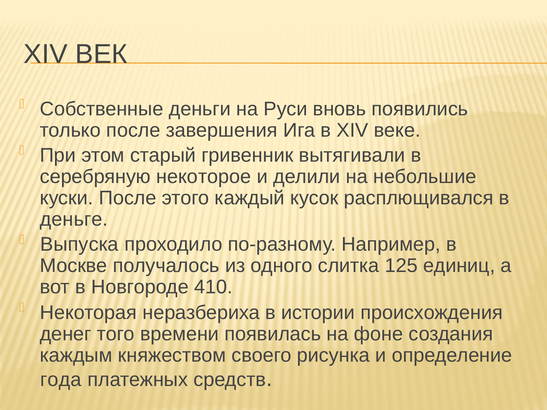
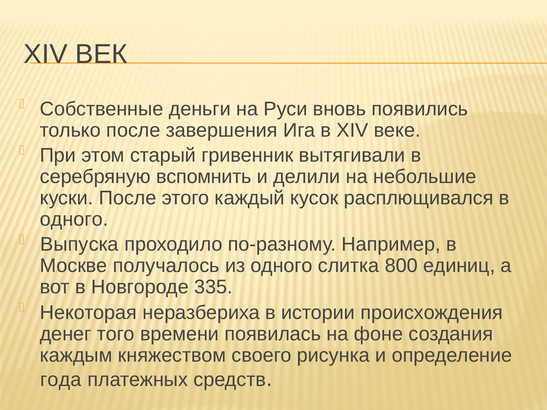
некоторое: некоторое -> вспомнить
деньге at (74, 219): деньге -> одного
125: 125 -> 800
410: 410 -> 335
